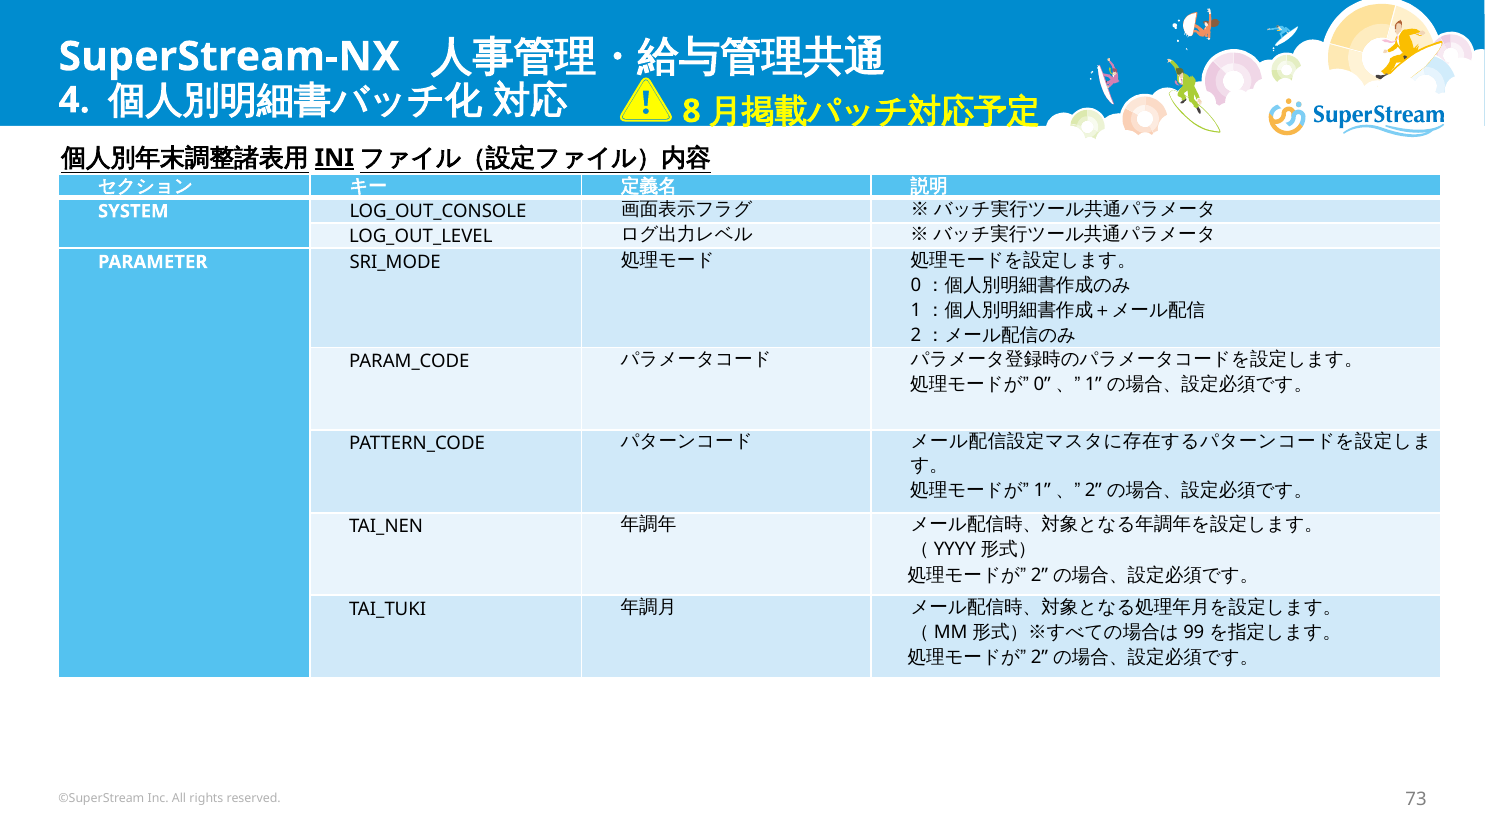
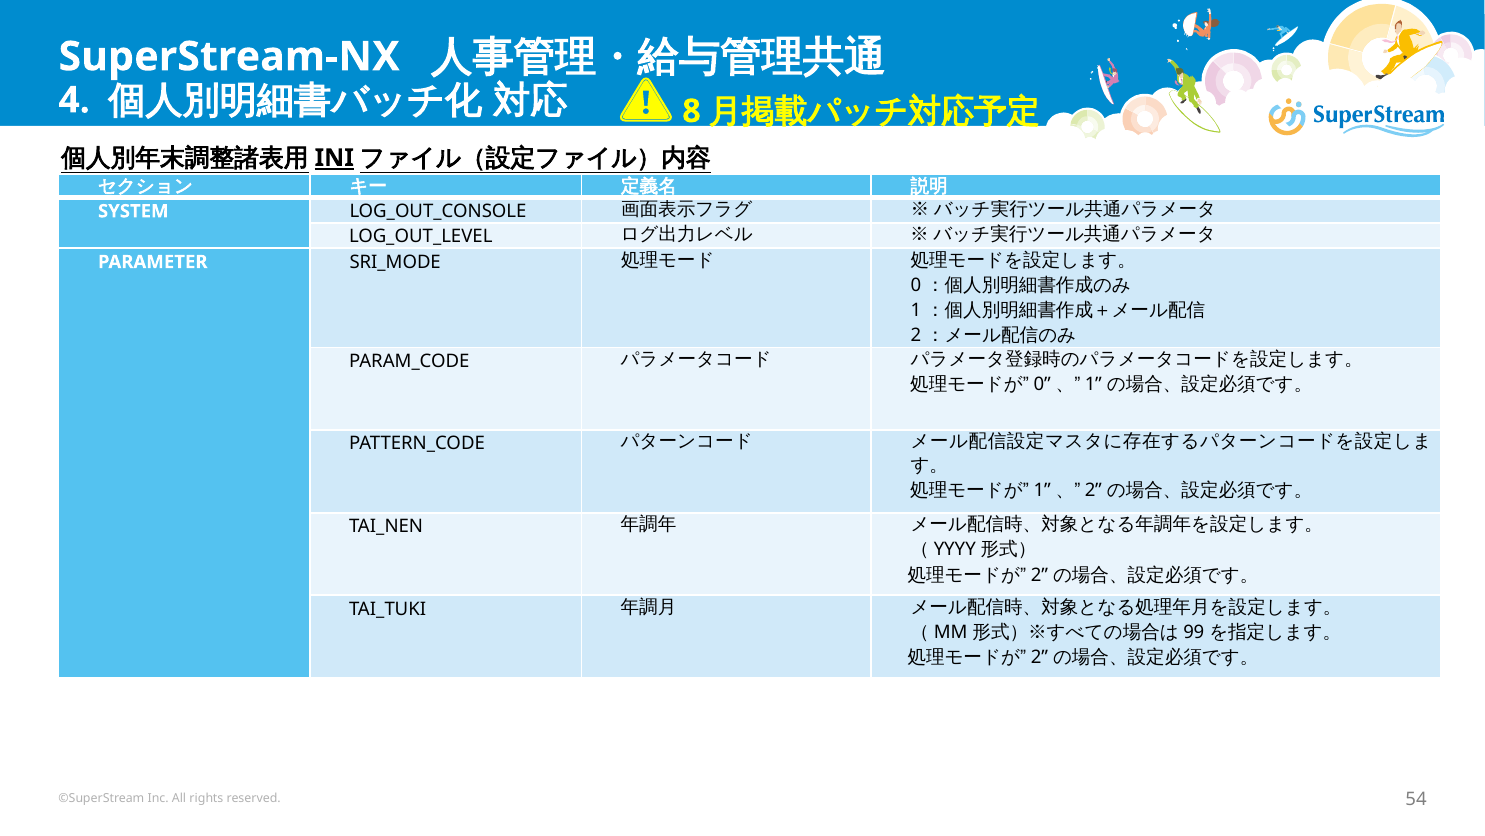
73: 73 -> 54
